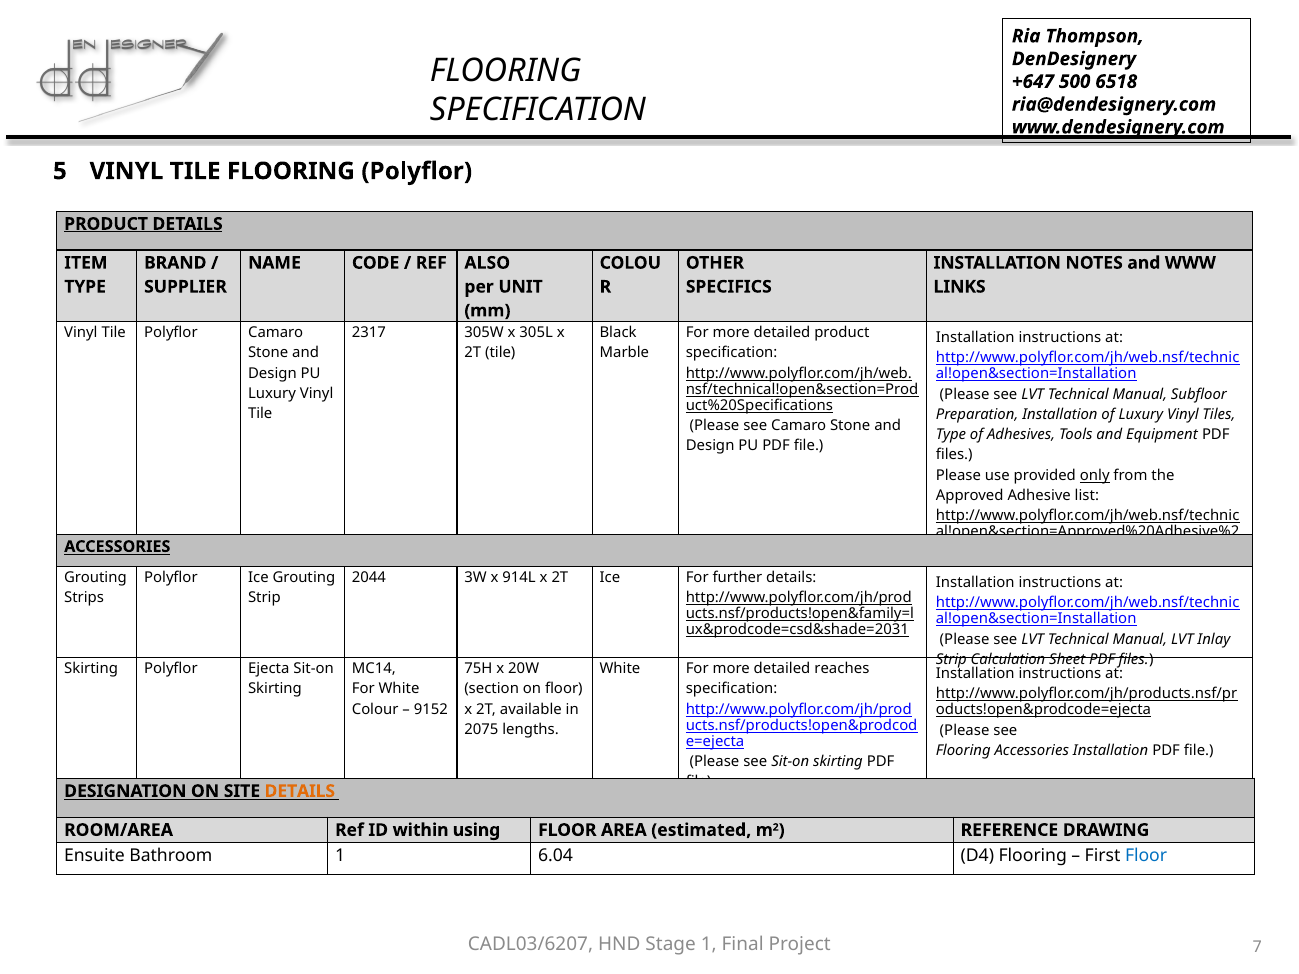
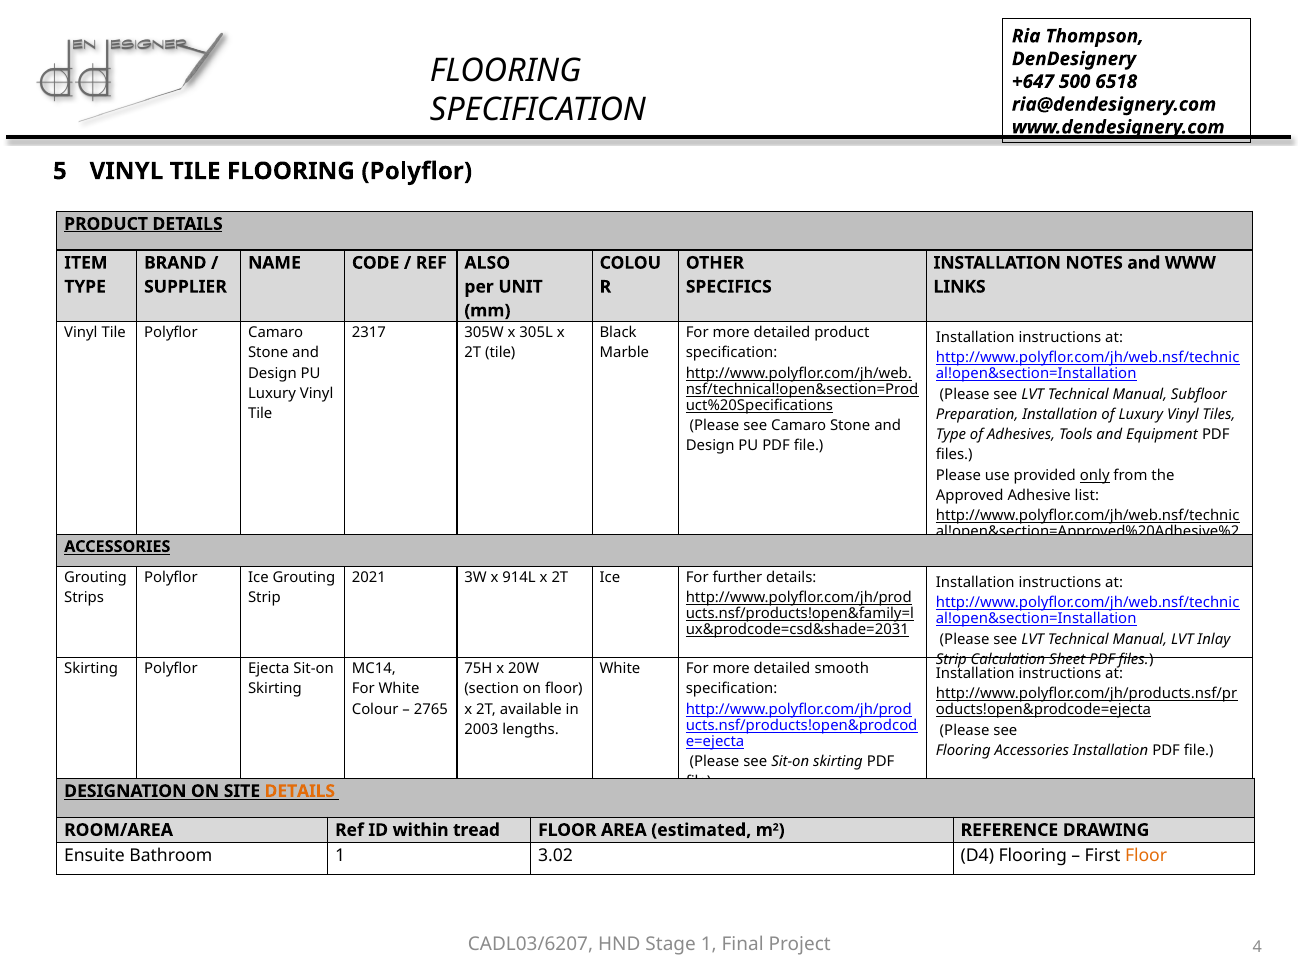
2044: 2044 -> 2021
reaches: reaches -> smooth
9152: 9152 -> 2765
2075: 2075 -> 2003
using: using -> tread
6.04: 6.04 -> 3.02
Floor at (1146, 856) colour: blue -> orange
7: 7 -> 4
